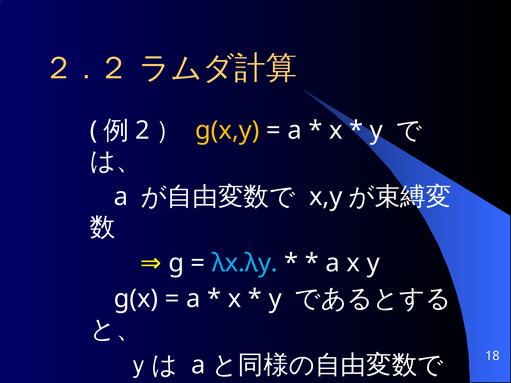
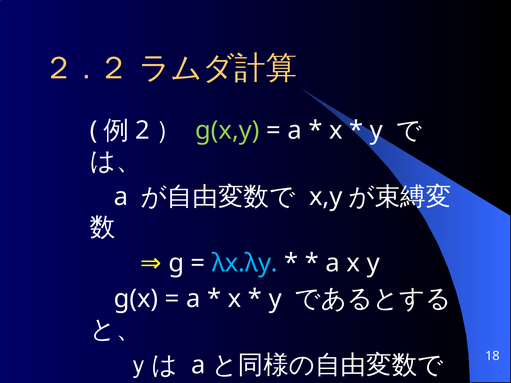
g(x,y colour: yellow -> light green
